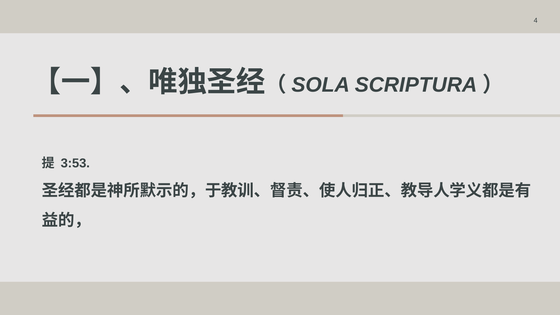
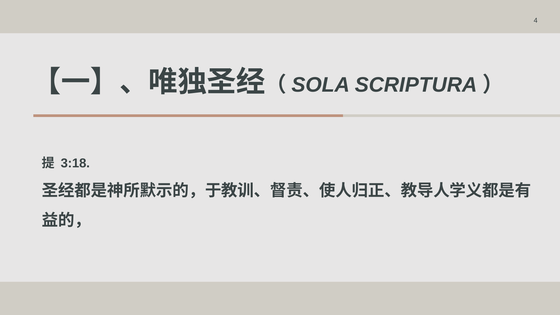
3:53: 3:53 -> 3:18
